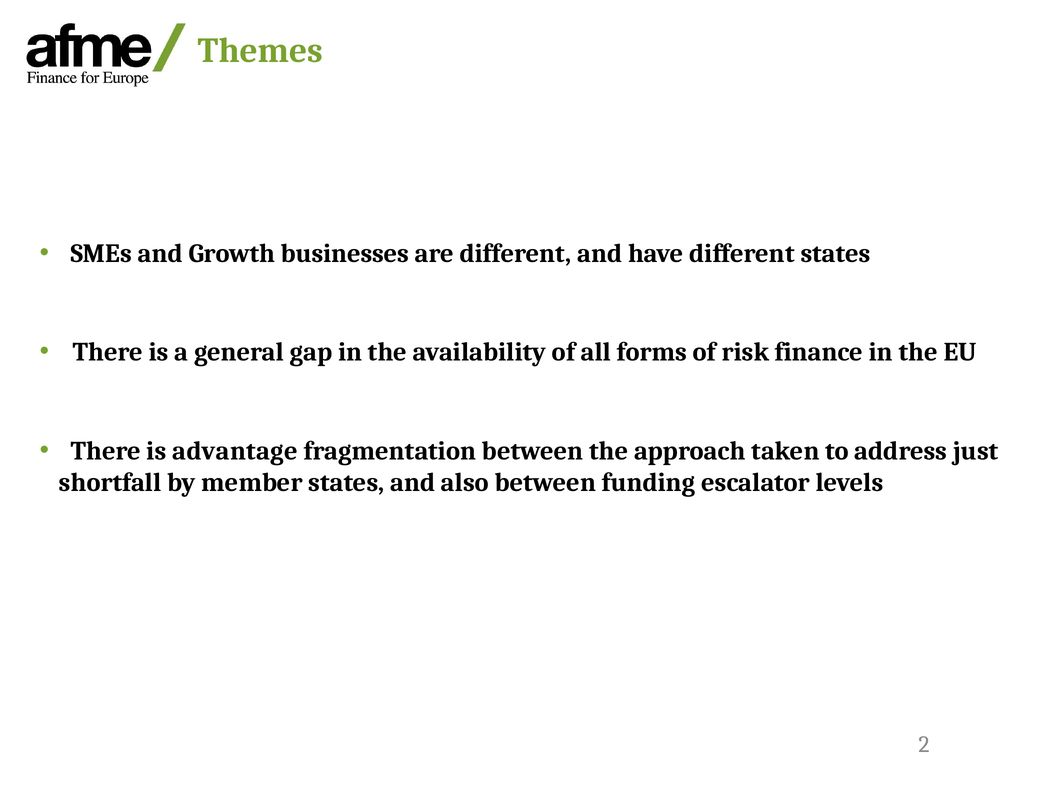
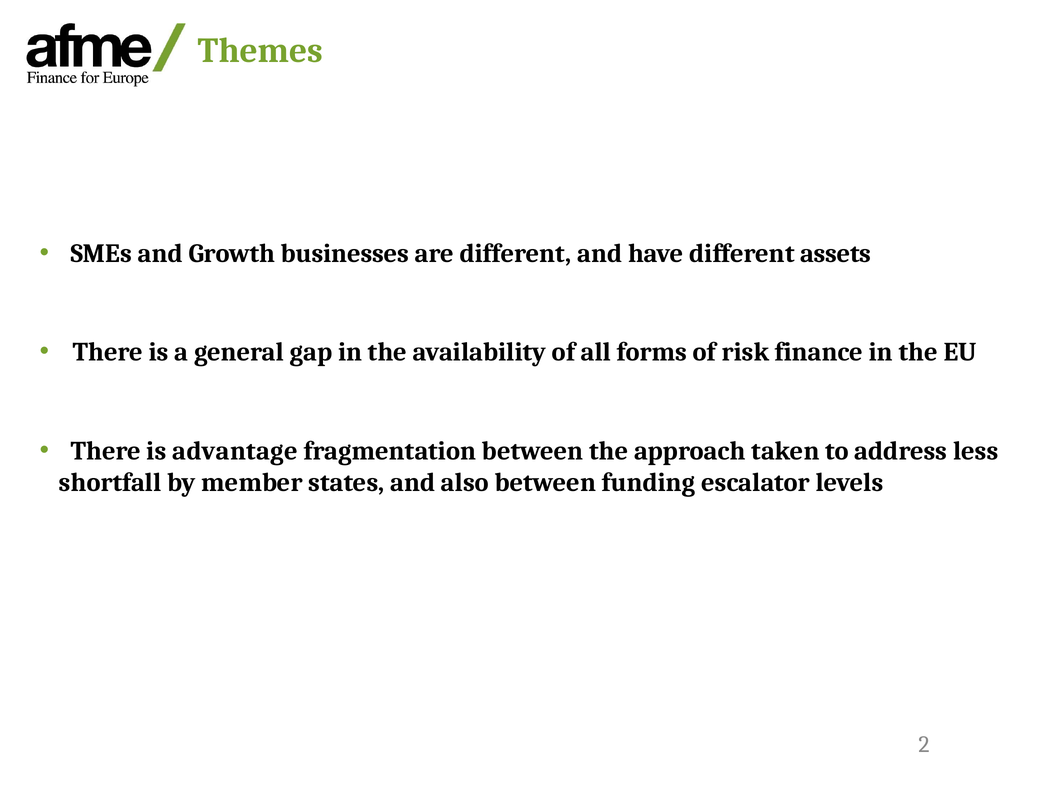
different states: states -> assets
just: just -> less
